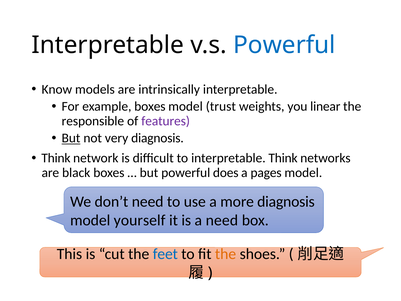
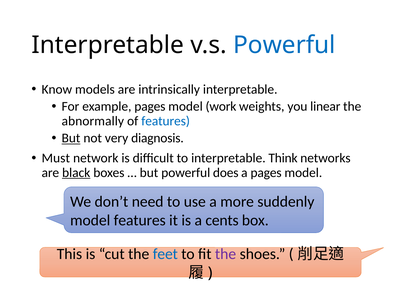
example boxes: boxes -> pages
trust: trust -> work
responsible: responsible -> abnormally
features at (166, 121) colour: purple -> blue
Think at (56, 158): Think -> Must
black underline: none -> present
more diagnosis: diagnosis -> suddenly
model yourself: yourself -> features
a need: need -> cents
the at (226, 254) colour: orange -> purple
